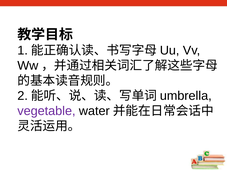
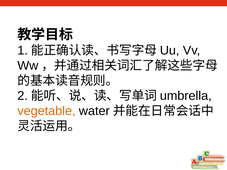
vegetable colour: purple -> orange
